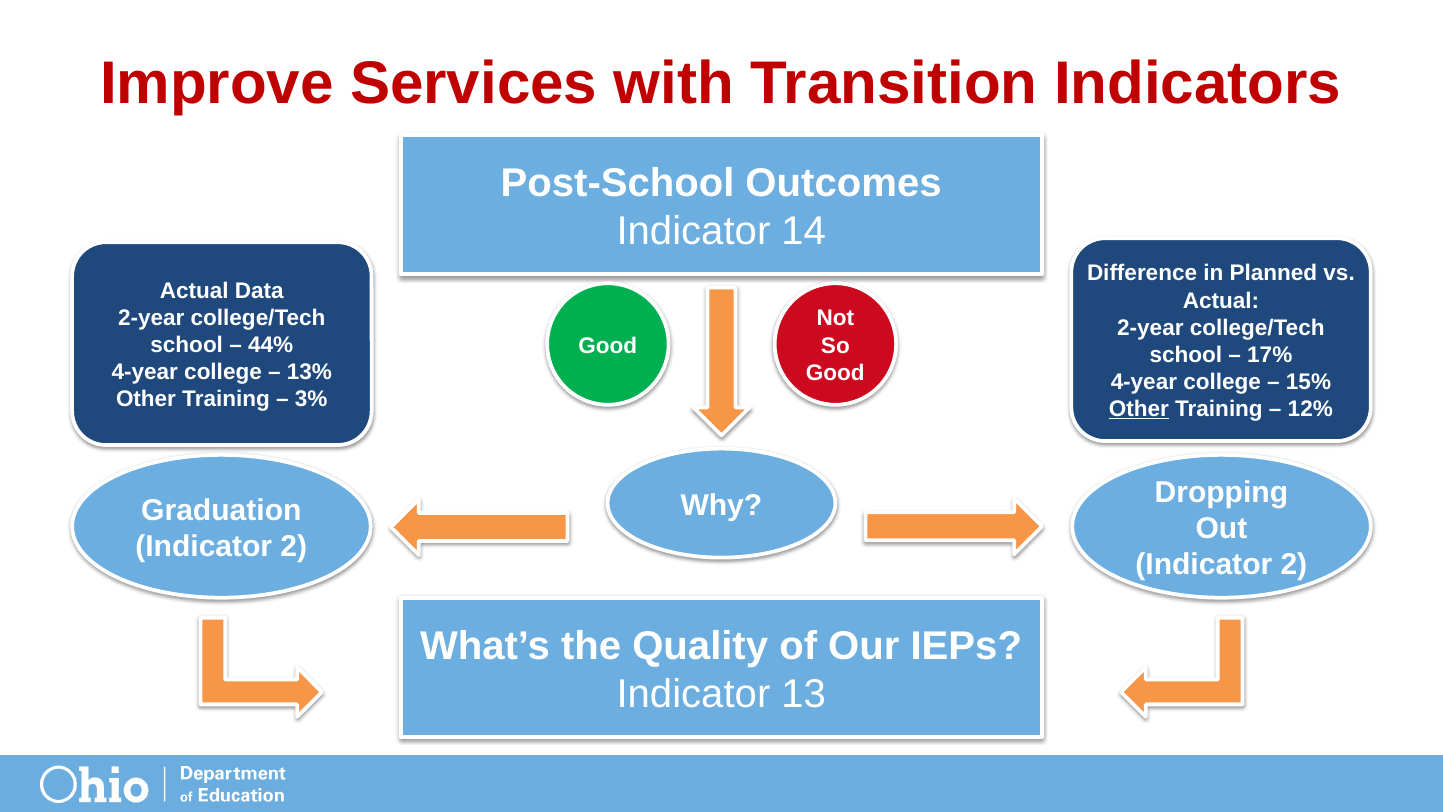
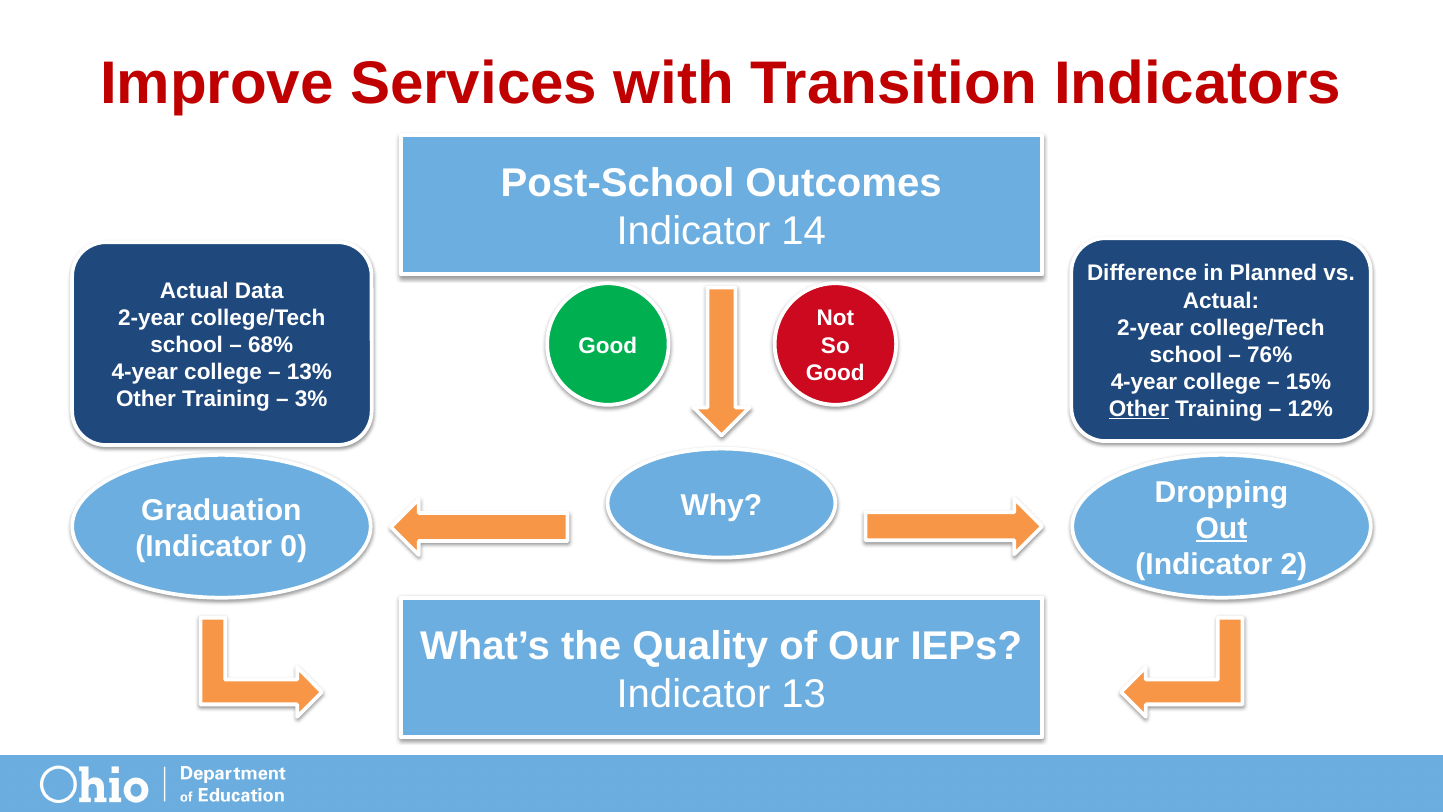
44%: 44% -> 68%
17%: 17% -> 76%
Out underline: none -> present
2 at (294, 546): 2 -> 0
